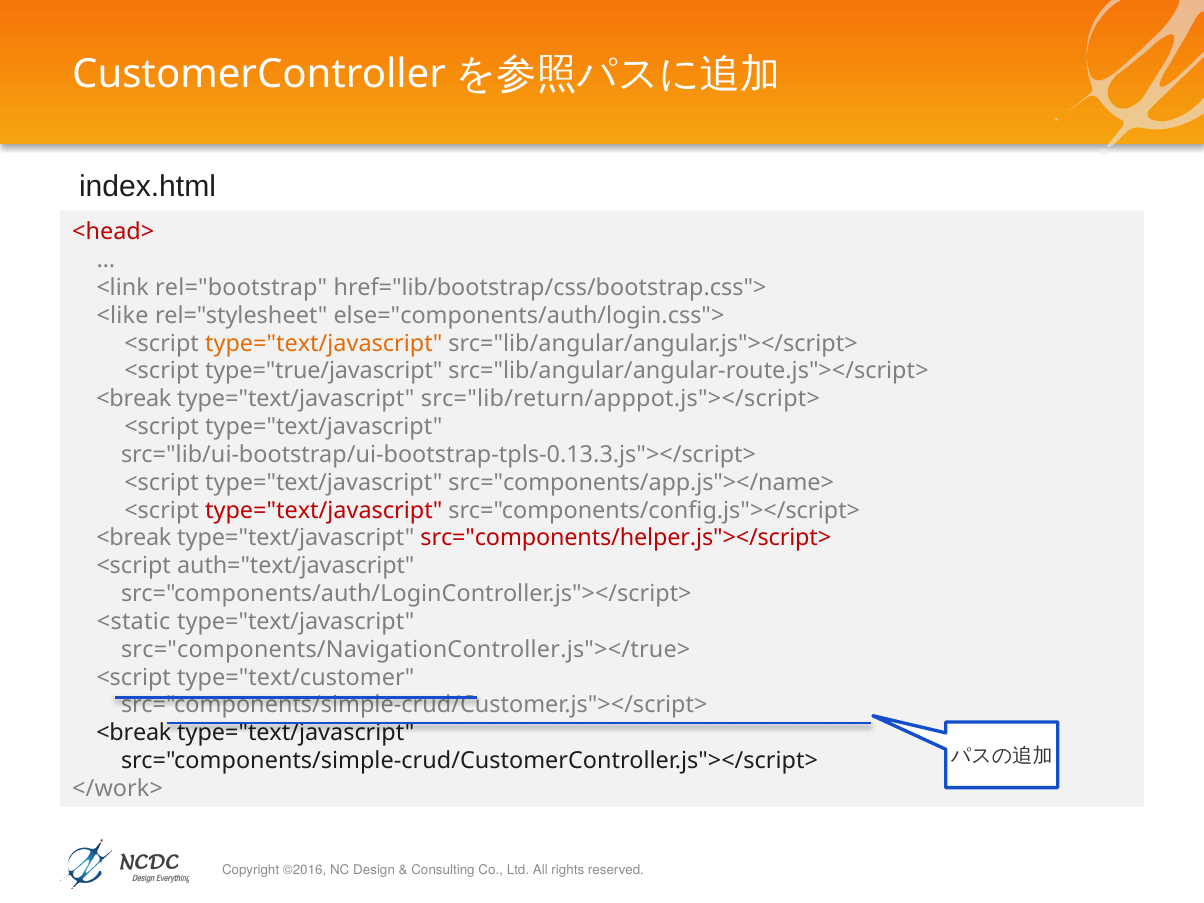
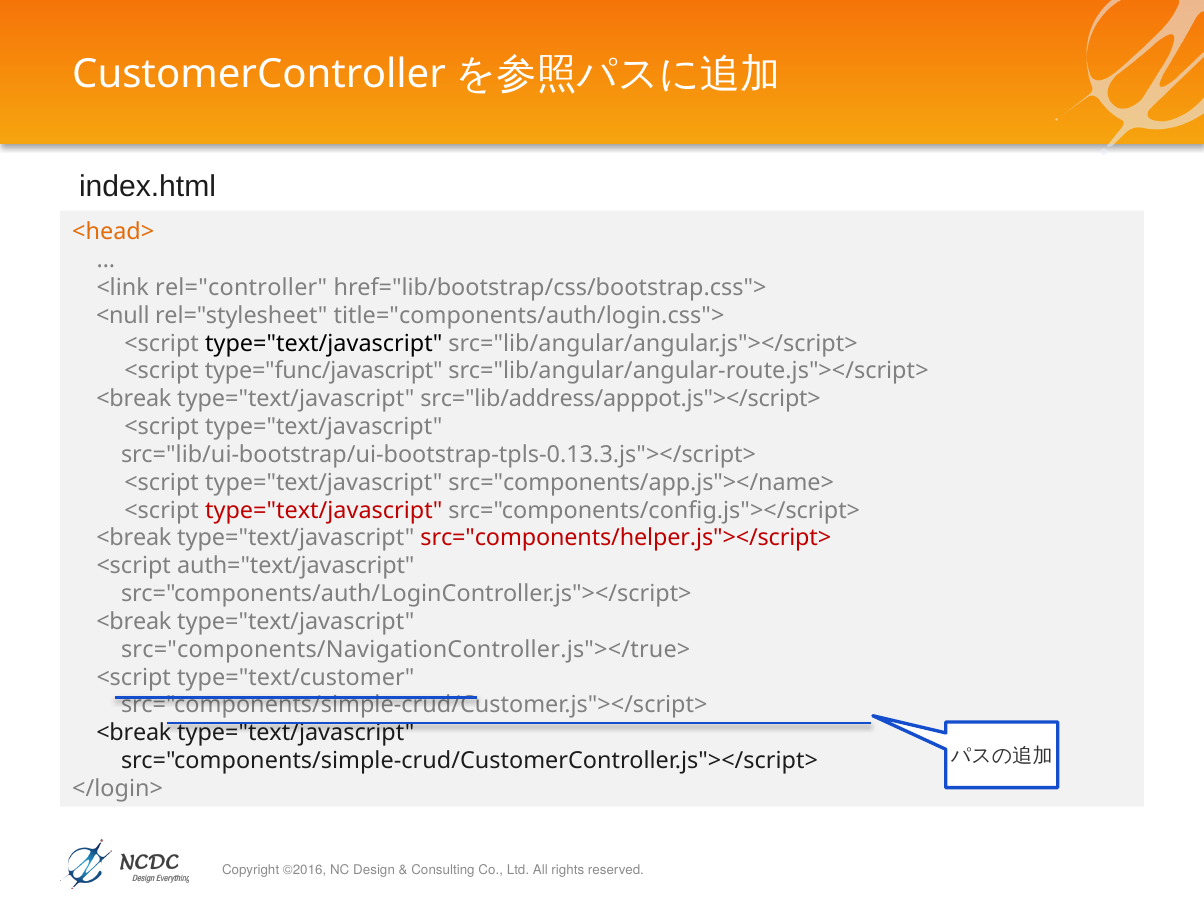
<head> colour: red -> orange
rel="bootstrap: rel="bootstrap -> rel="controller
<like: <like -> <null
else="components/auth/login.css">: else="components/auth/login.css"> -> title="components/auth/login.css">
type="text/javascript at (324, 343) colour: orange -> black
type="true/javascript: type="true/javascript -> type="func/javascript
src="lib/return/apppot.js"></script>: src="lib/return/apppot.js"></script> -> src="lib/address/apppot.js"></script>
<static at (134, 622): <static -> <break
</work>: </work> -> </login>
